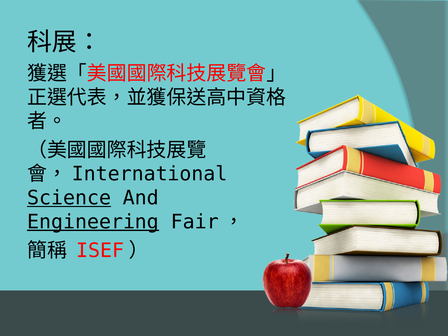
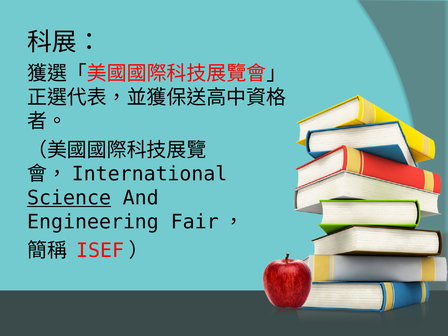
Engineering underline: present -> none
